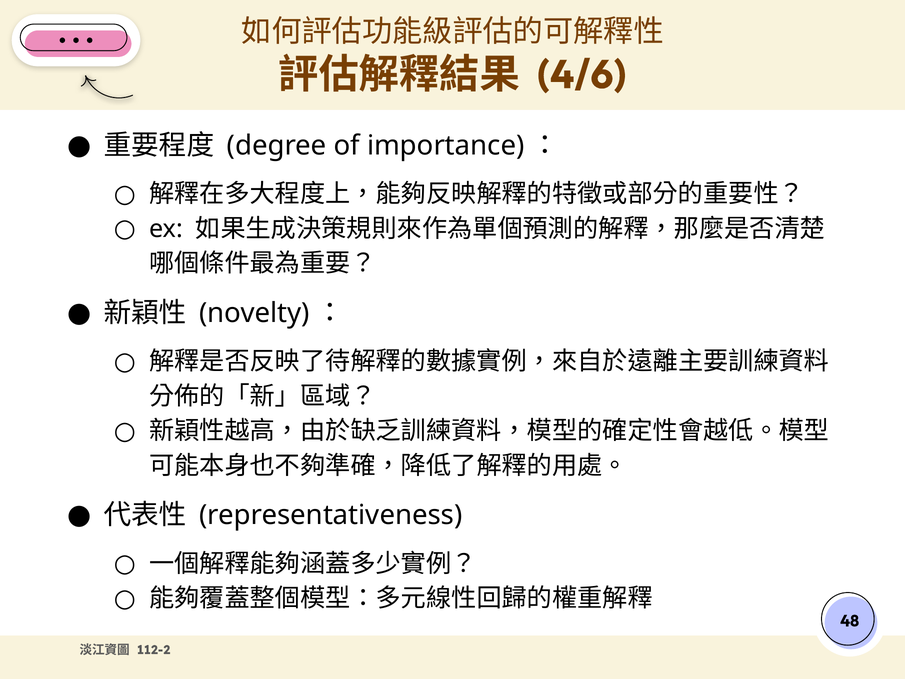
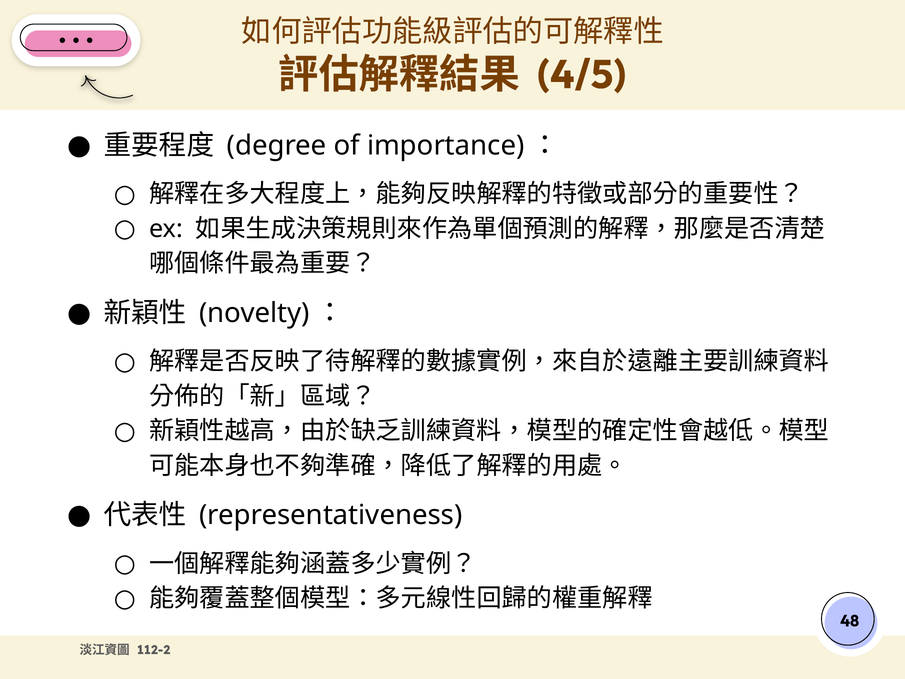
4/6: 4/6 -> 4/5
